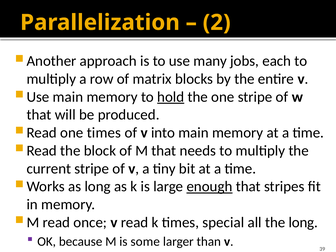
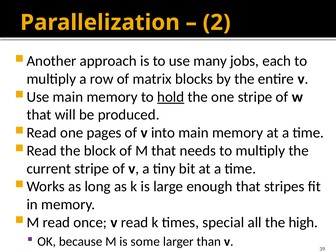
one times: times -> pages
enough underline: present -> none
the long: long -> high
